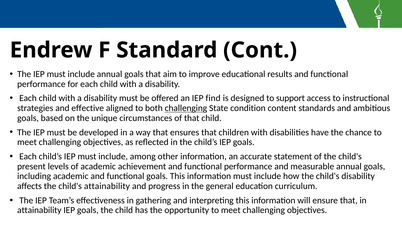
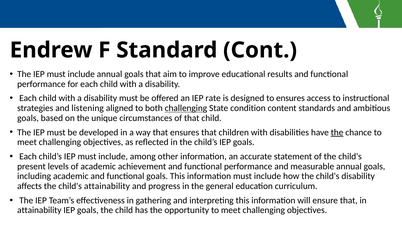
find: find -> rate
to support: support -> ensures
effective: effective -> listening
the at (337, 132) underline: none -> present
